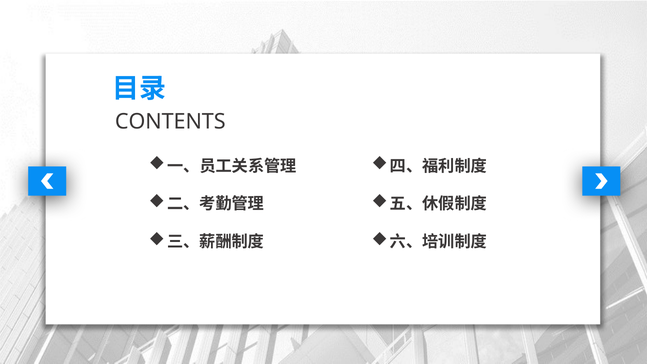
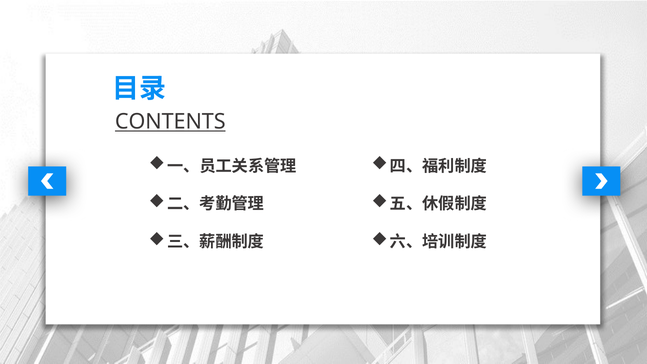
CONTENTS underline: none -> present
